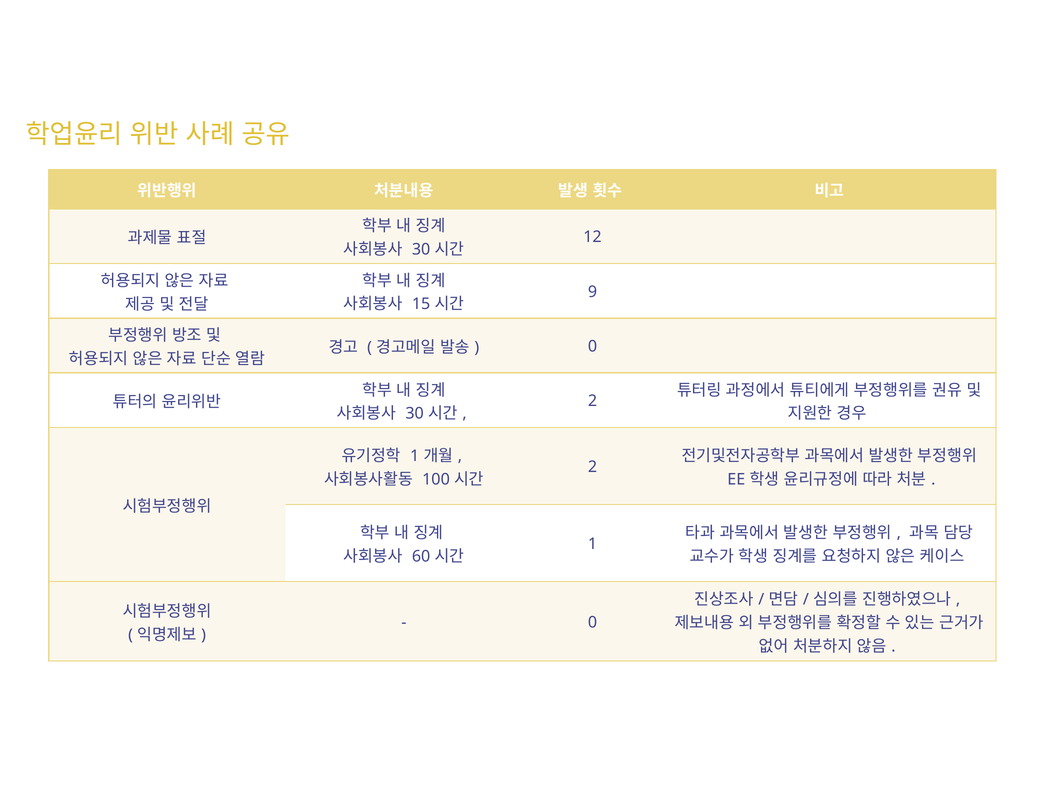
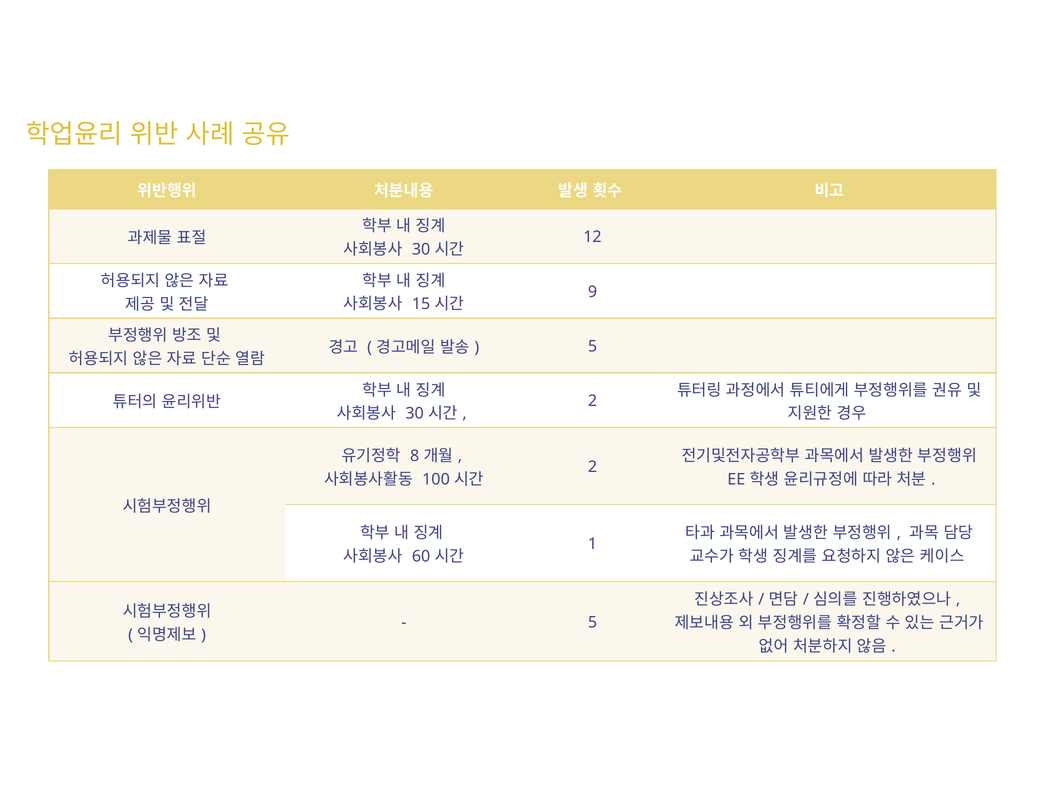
0 at (593, 346): 0 -> 5
1 at (415, 456): 1 -> 8
0 at (593, 622): 0 -> 5
